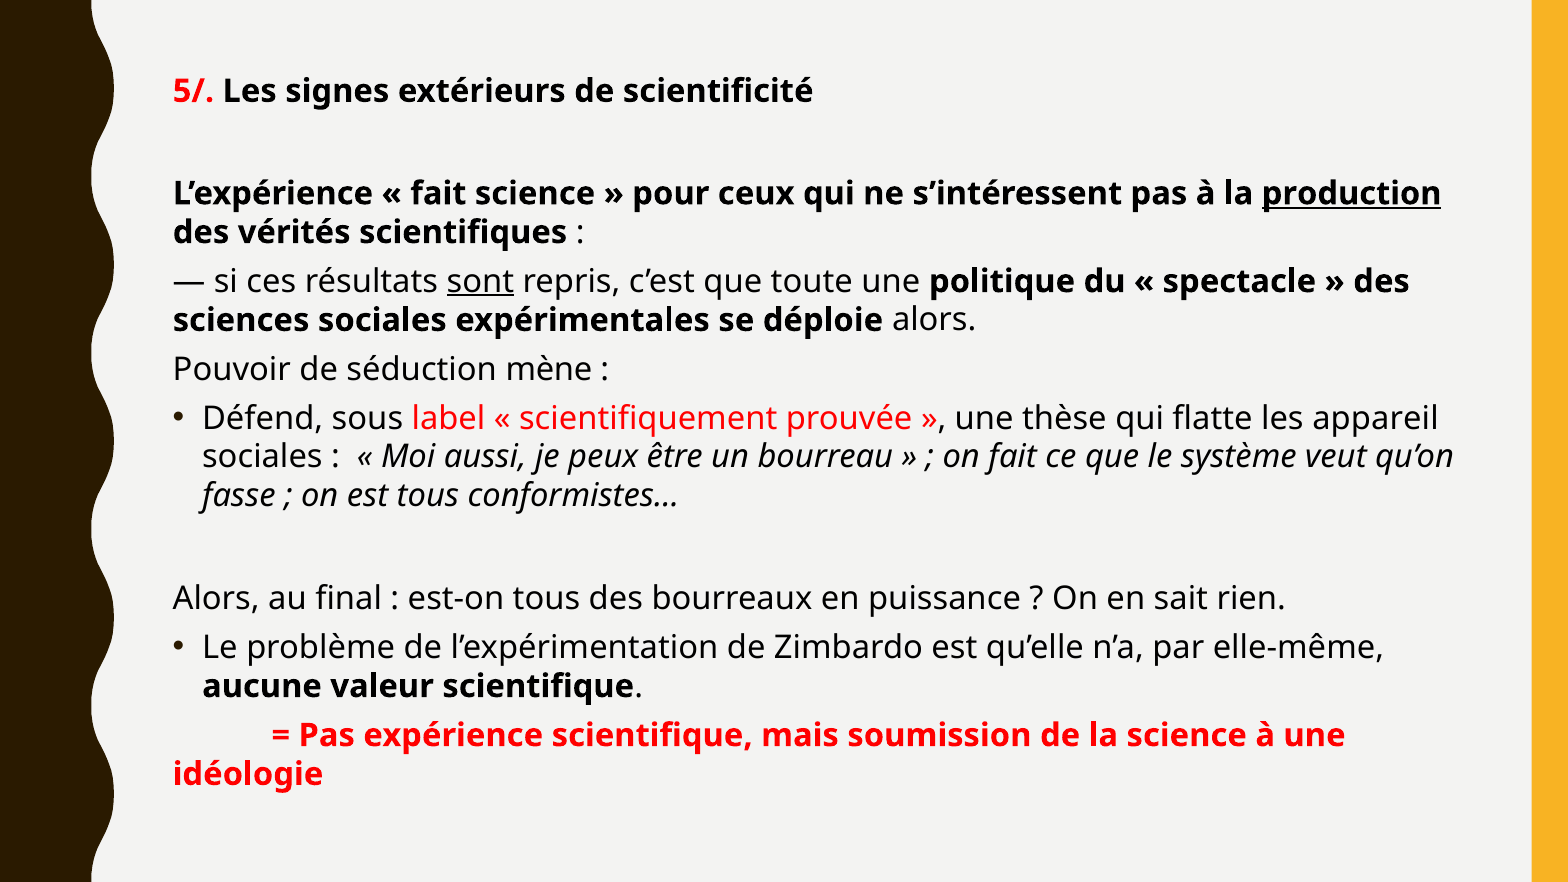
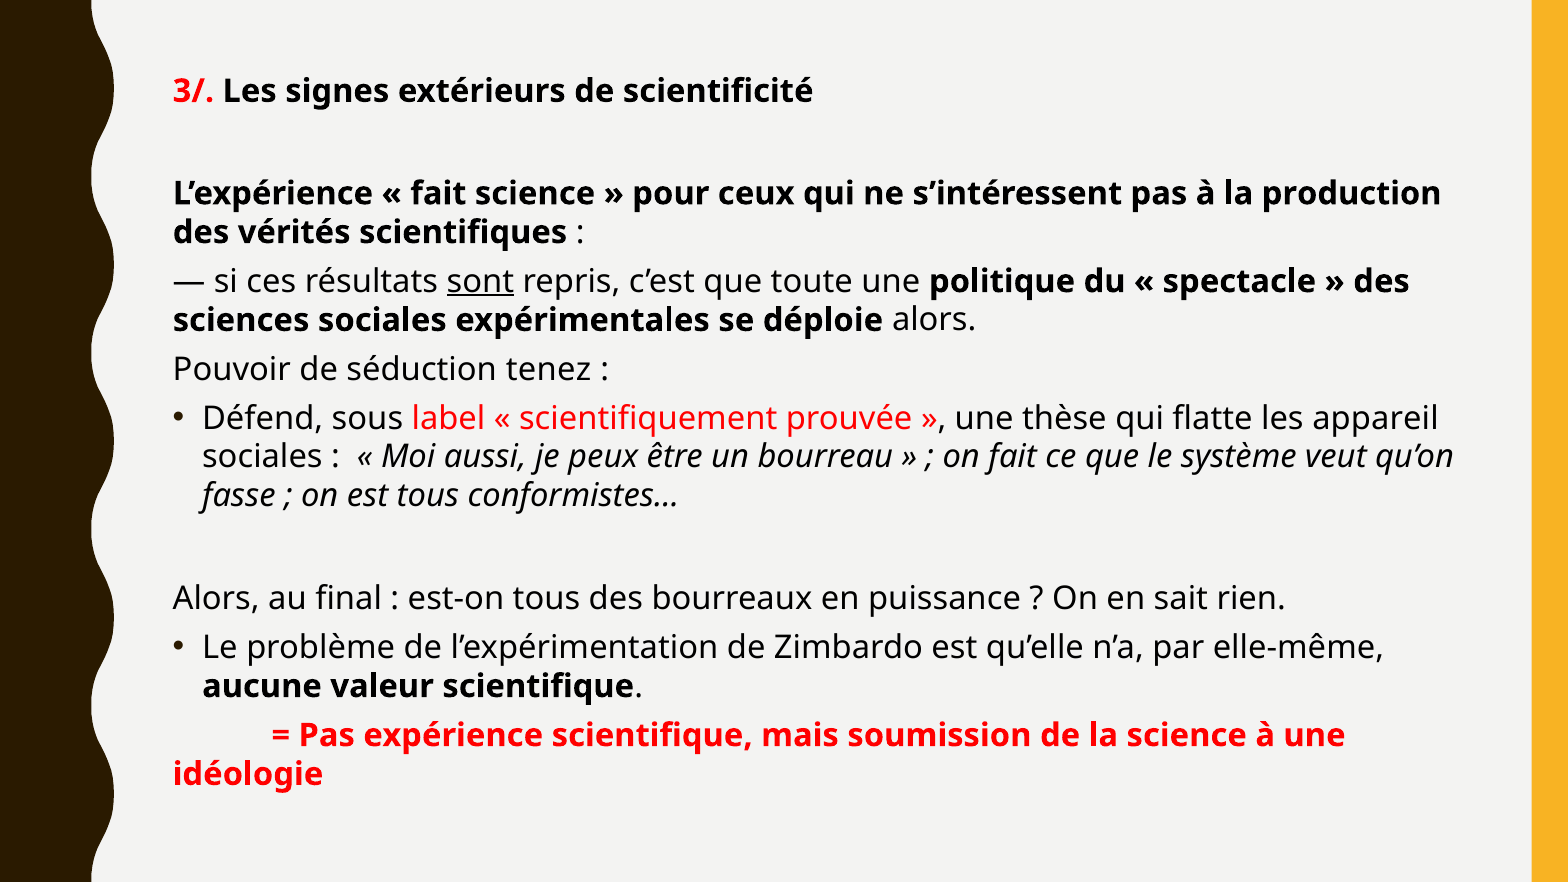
5/: 5/ -> 3/
production underline: present -> none
mène: mène -> tenez
